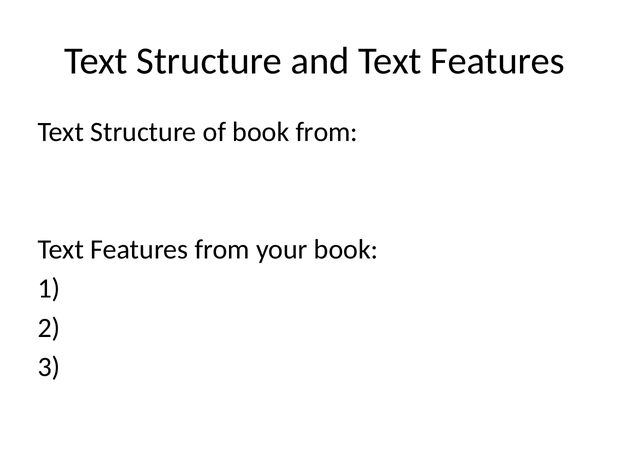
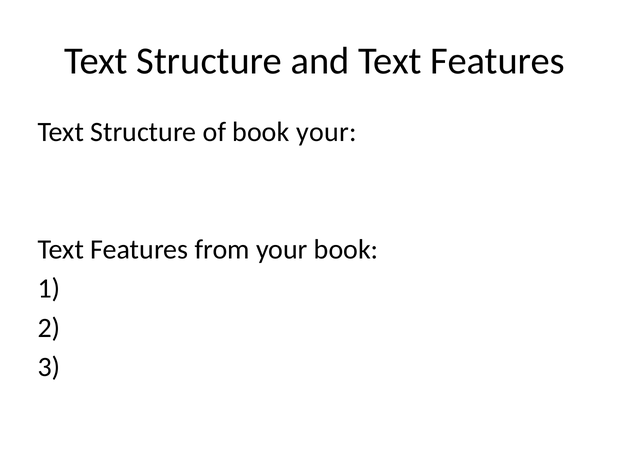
book from: from -> your
